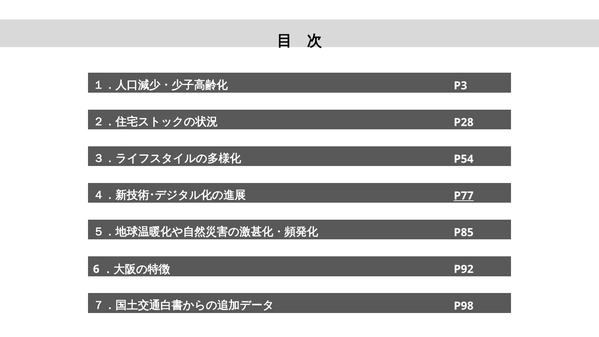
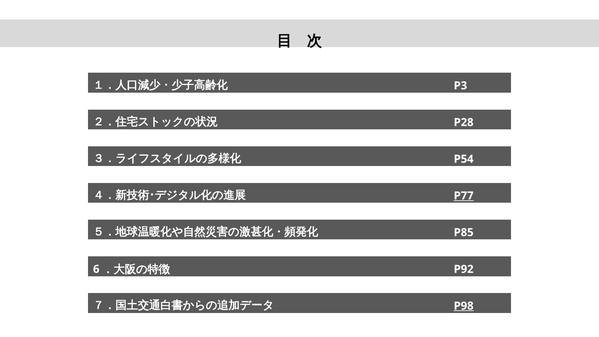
P98 underline: none -> present
